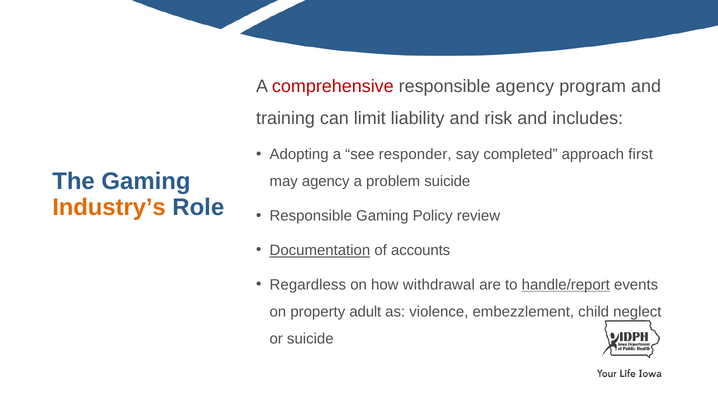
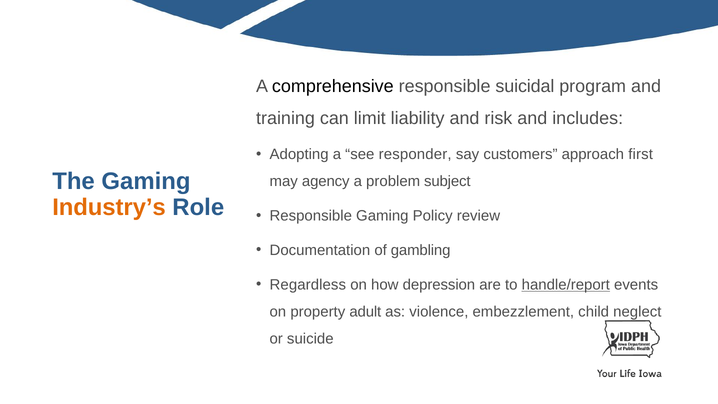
comprehensive colour: red -> black
responsible agency: agency -> suicidal
completed: completed -> customers
problem suicide: suicide -> subject
Documentation underline: present -> none
accounts: accounts -> gambling
withdrawal: withdrawal -> depression
